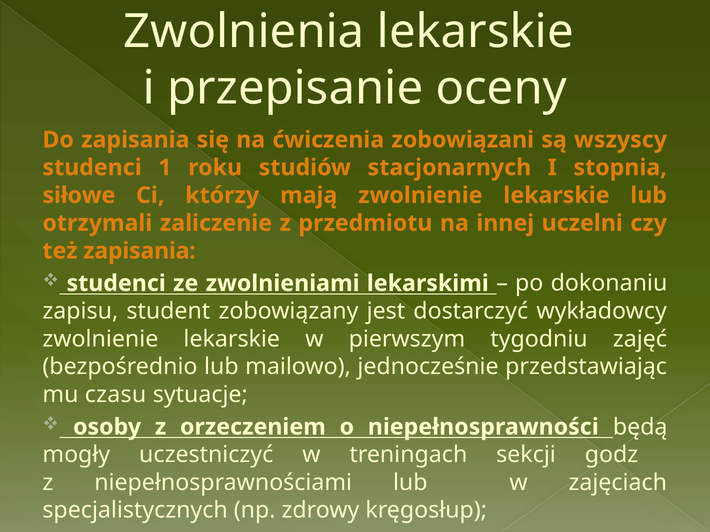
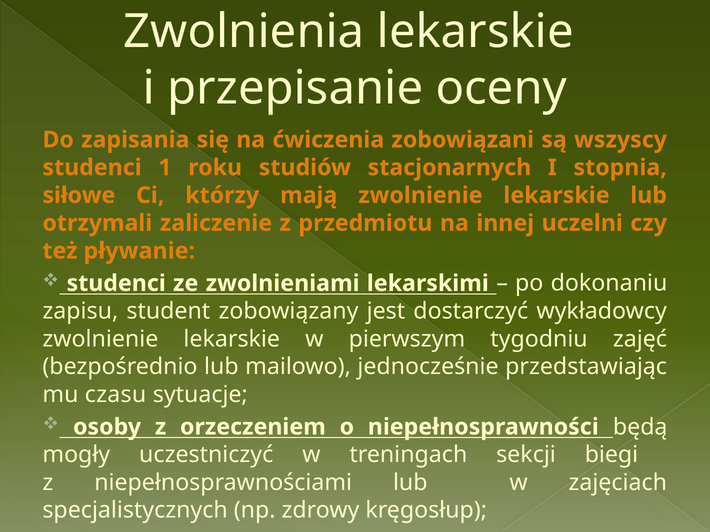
też zapisania: zapisania -> pływanie
godz: godz -> biegi
